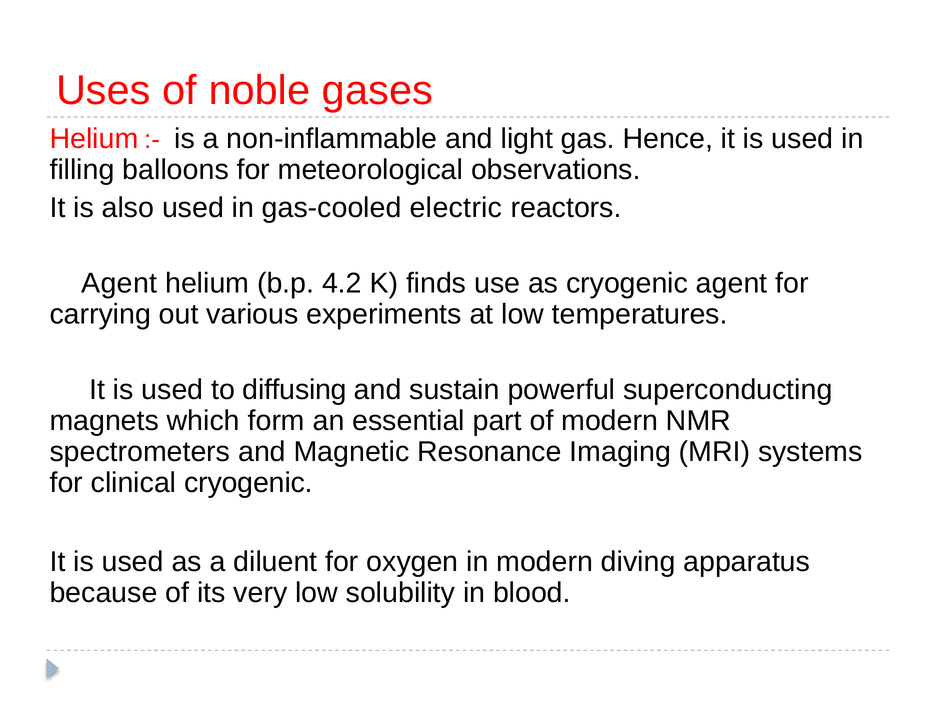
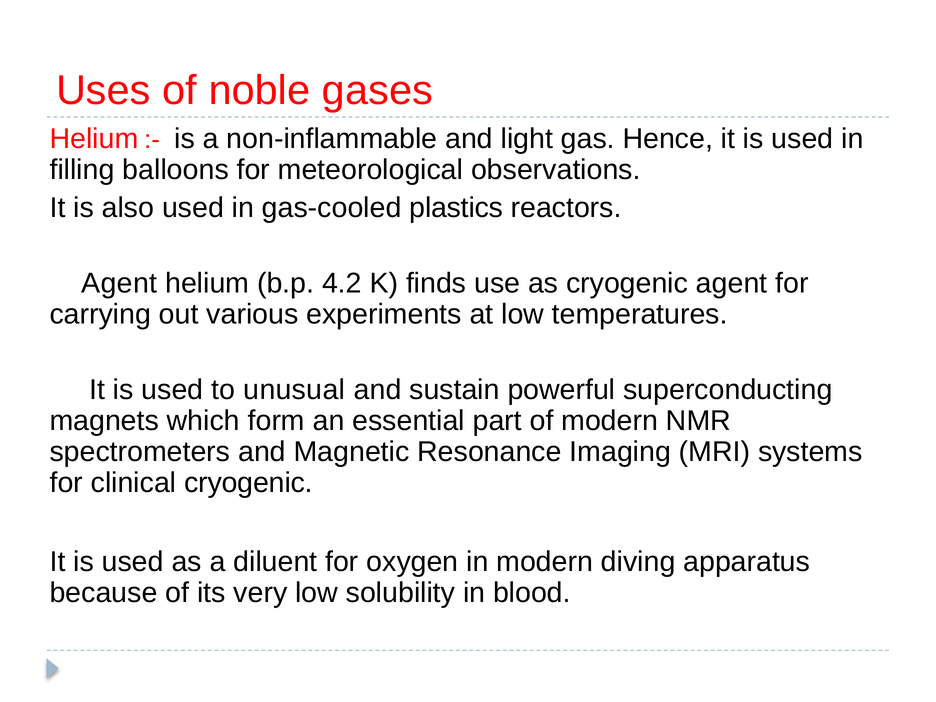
electric: electric -> plastics
diffusing: diffusing -> unusual
